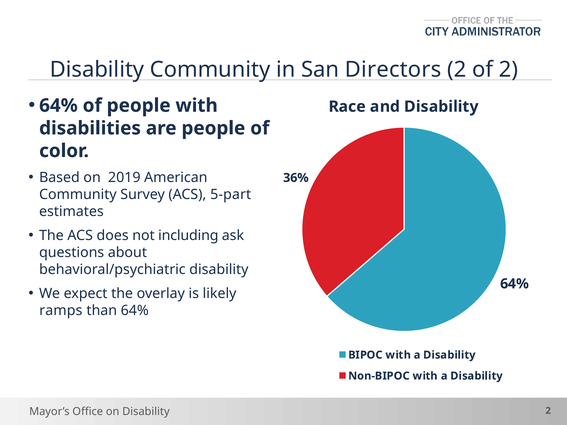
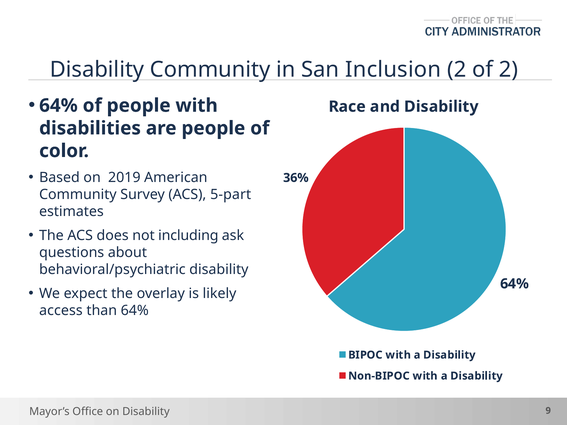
Directors: Directors -> Inclusion
ramps: ramps -> access
Disability 2: 2 -> 9
